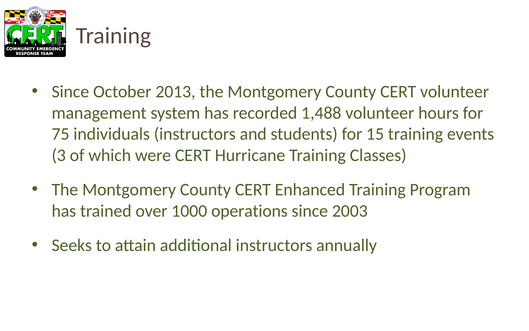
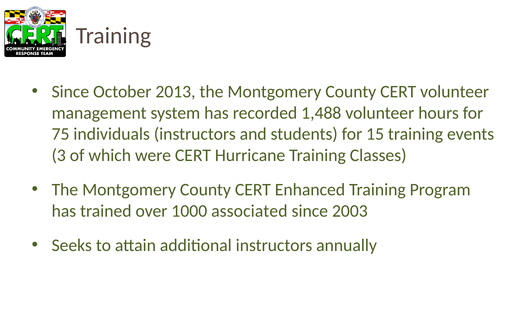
operations: operations -> associated
